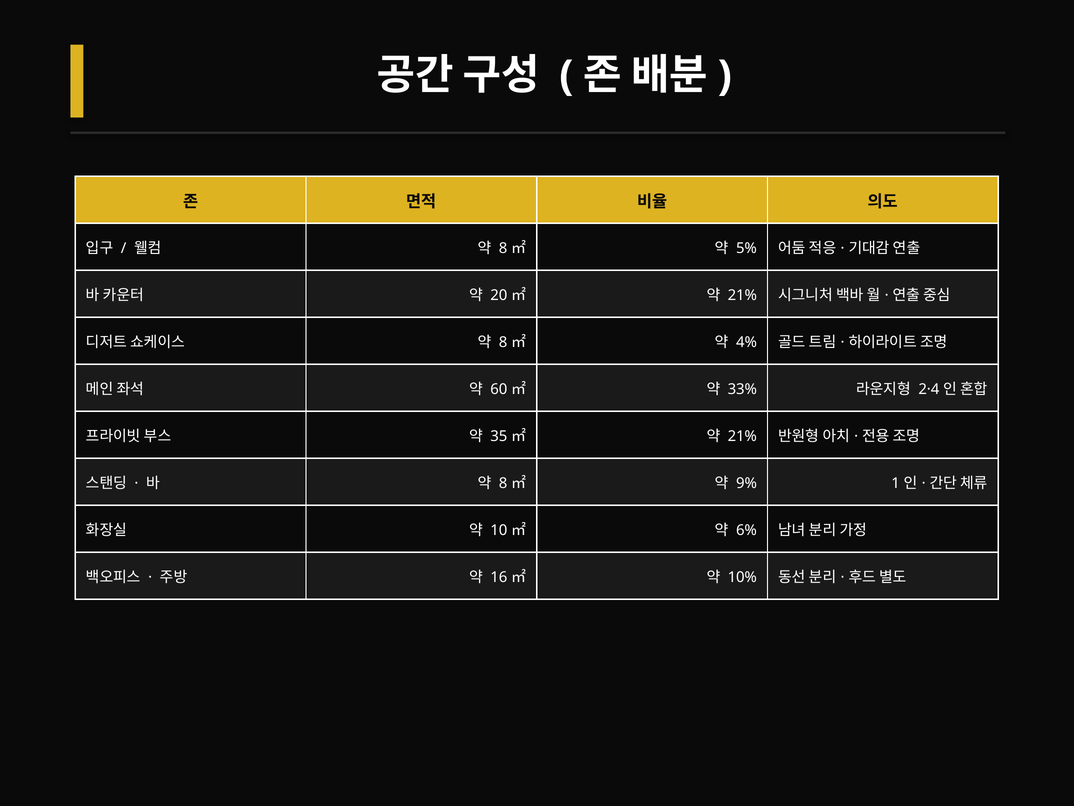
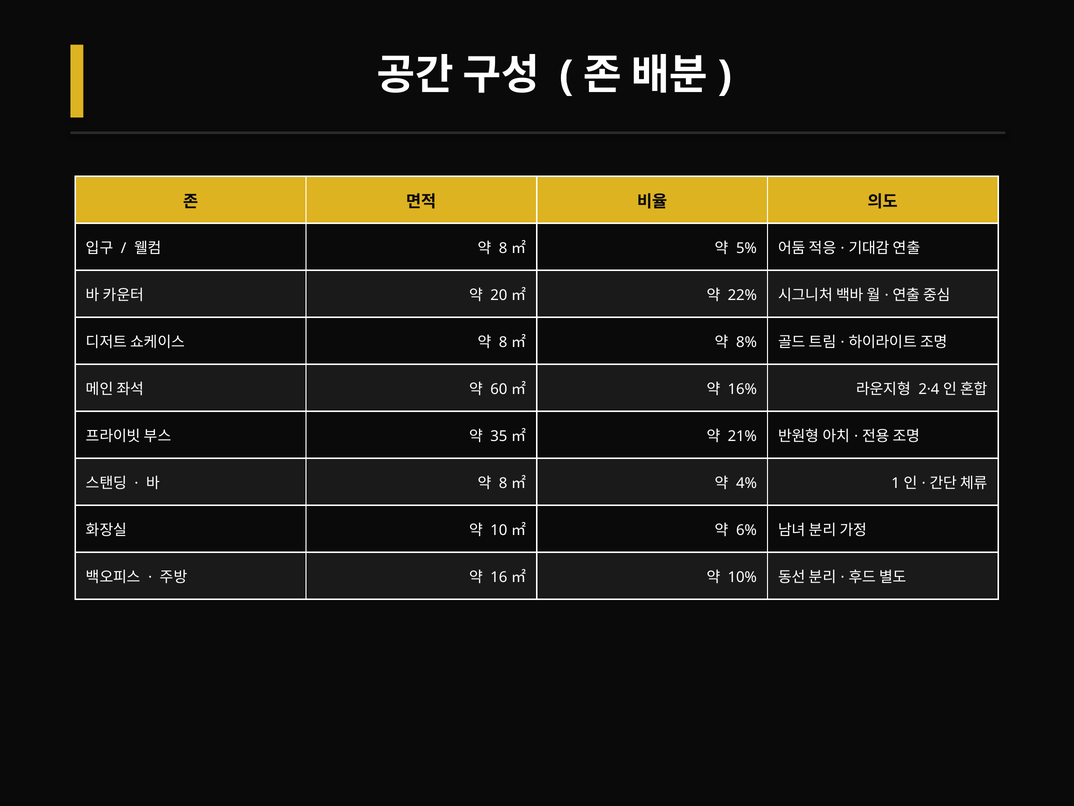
21% at (742, 295): 21% -> 22%
4%: 4% -> 8%
33%: 33% -> 16%
9%: 9% -> 4%
